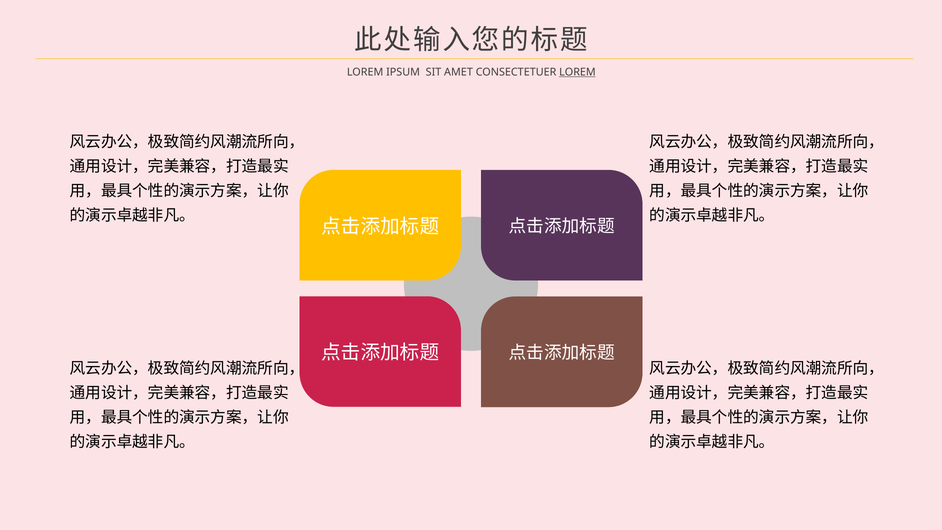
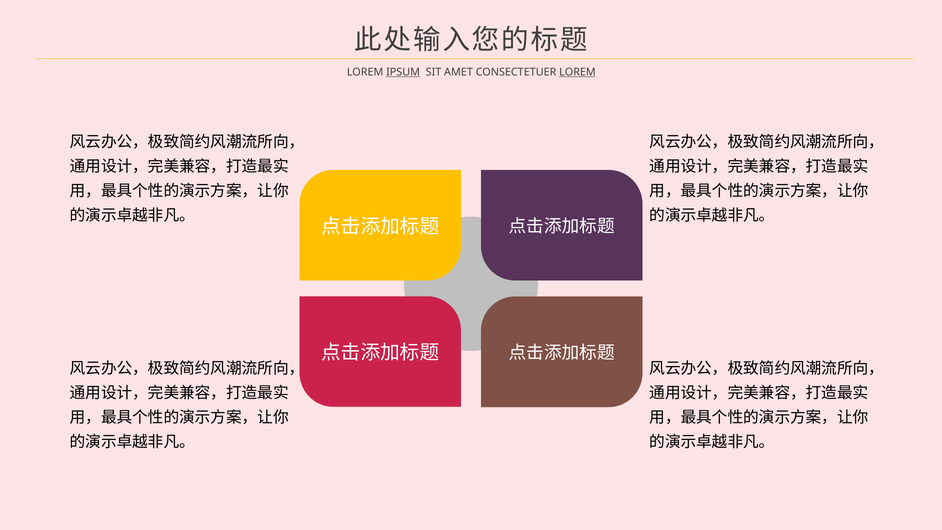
IPSUM underline: none -> present
